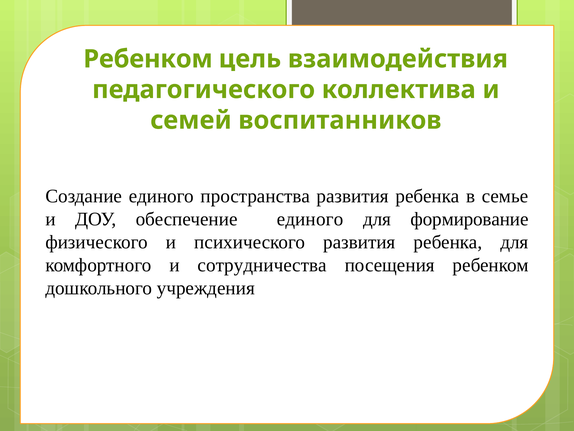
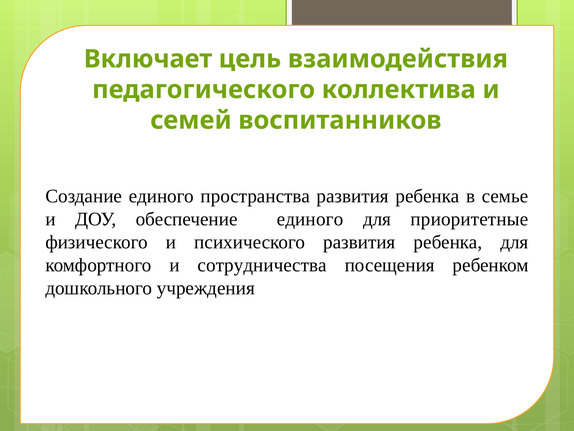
Ребенком at (148, 59): Ребенком -> Включает
формирование: формирование -> приоритетные
